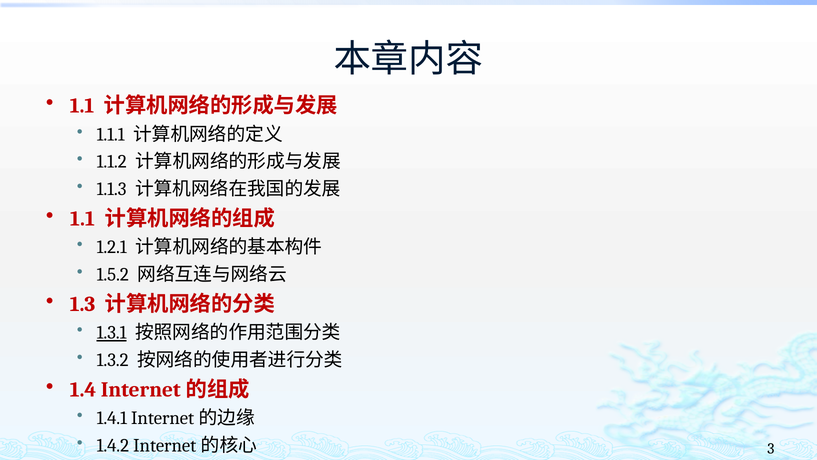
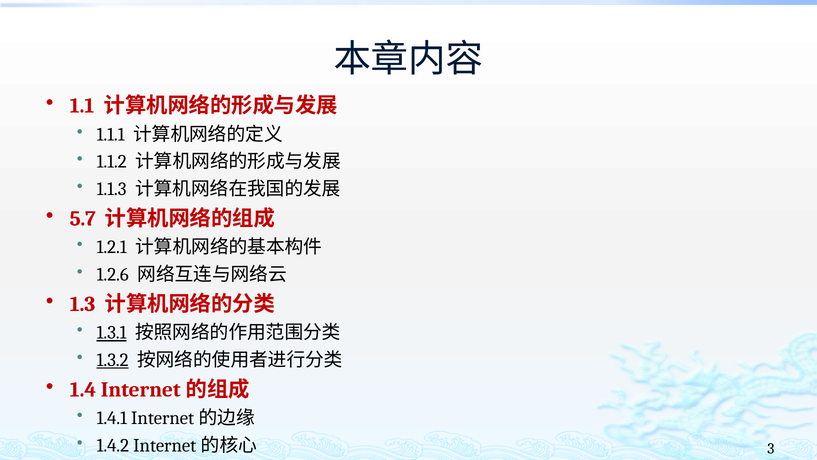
1.1 at (82, 218): 1.1 -> 5.7
1.5.2: 1.5.2 -> 1.2.6
1.3.2 underline: none -> present
